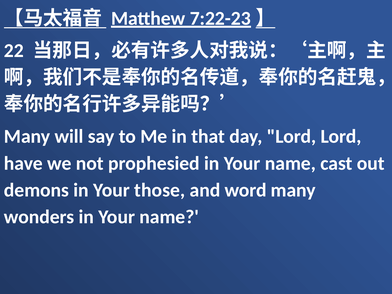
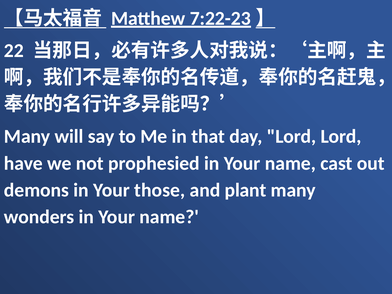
word: word -> plant
